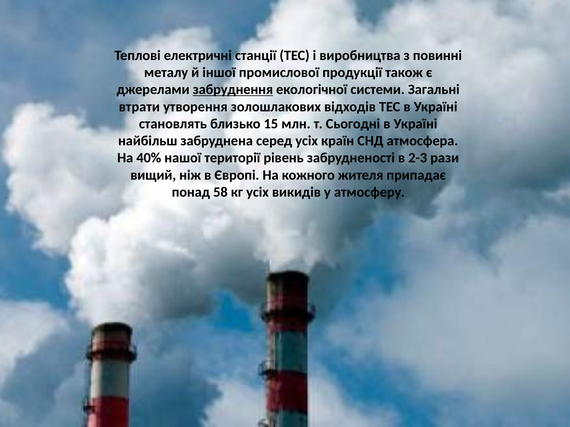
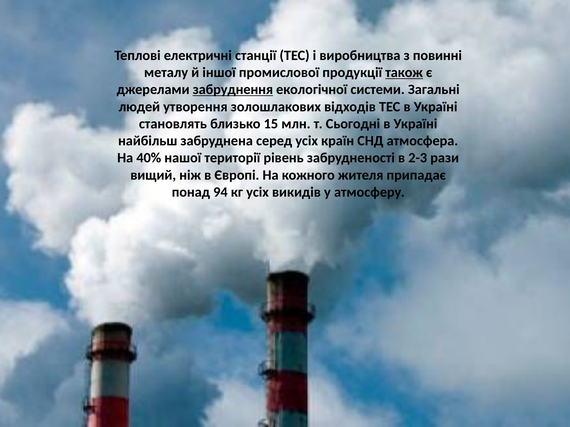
також underline: none -> present
втрати: втрати -> людей
58: 58 -> 94
